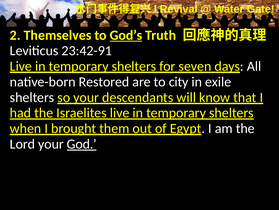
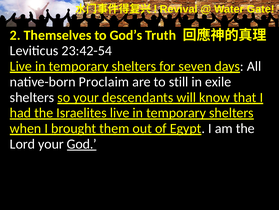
God’s underline: present -> none
23:42-91: 23:42-91 -> 23:42-54
Restored: Restored -> Proclaim
city: city -> still
